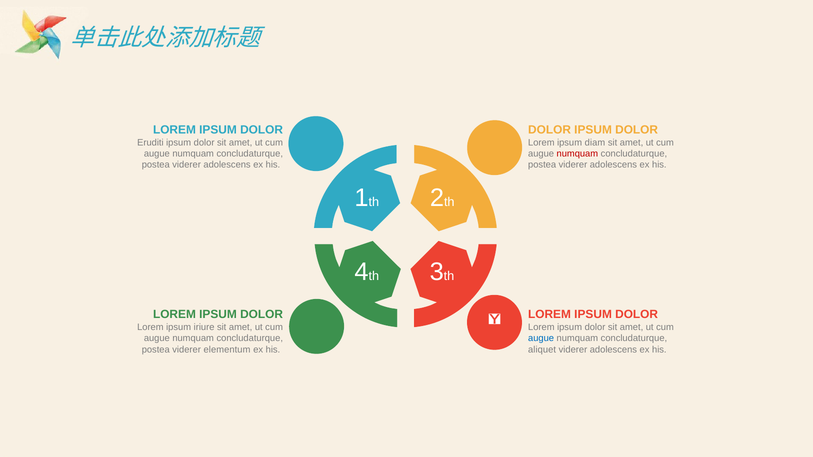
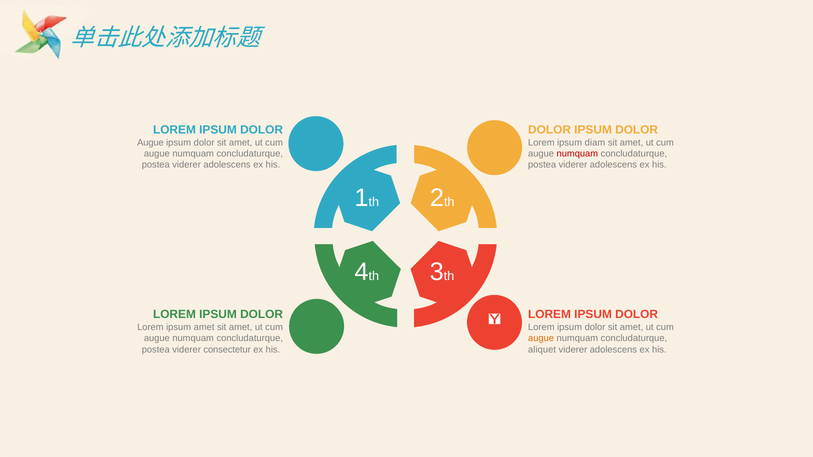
Eruditi at (150, 143): Eruditi -> Augue
ipsum iriure: iriure -> amet
augue at (541, 338) colour: blue -> orange
elementum: elementum -> consectetur
